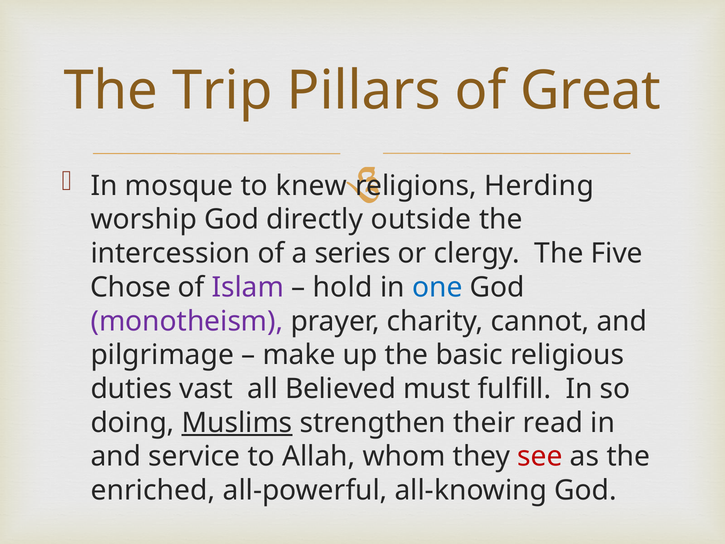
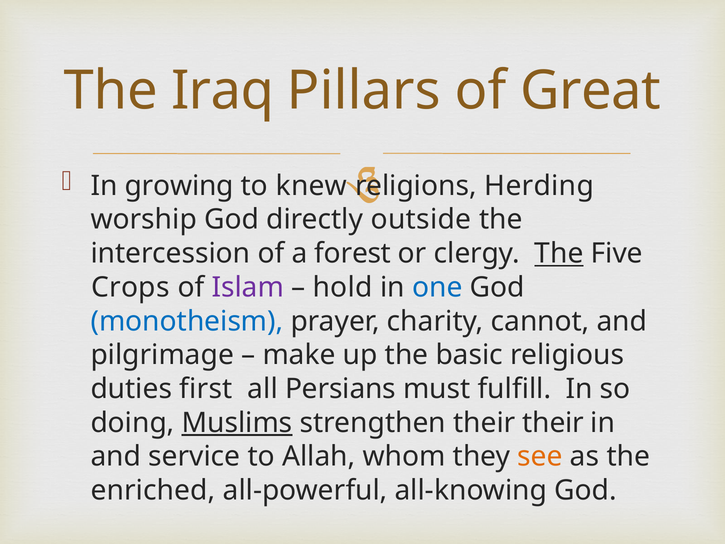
Trip: Trip -> Iraq
mosque: mosque -> growing
series: series -> forest
The at (559, 253) underline: none -> present
Chose: Chose -> Crops
monotheism colour: purple -> blue
vast: vast -> first
Believed: Believed -> Persians
their read: read -> their
see colour: red -> orange
